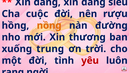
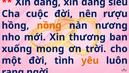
đường: đường -> nương
trung: trung -> mong
yêu colour: red -> orange
